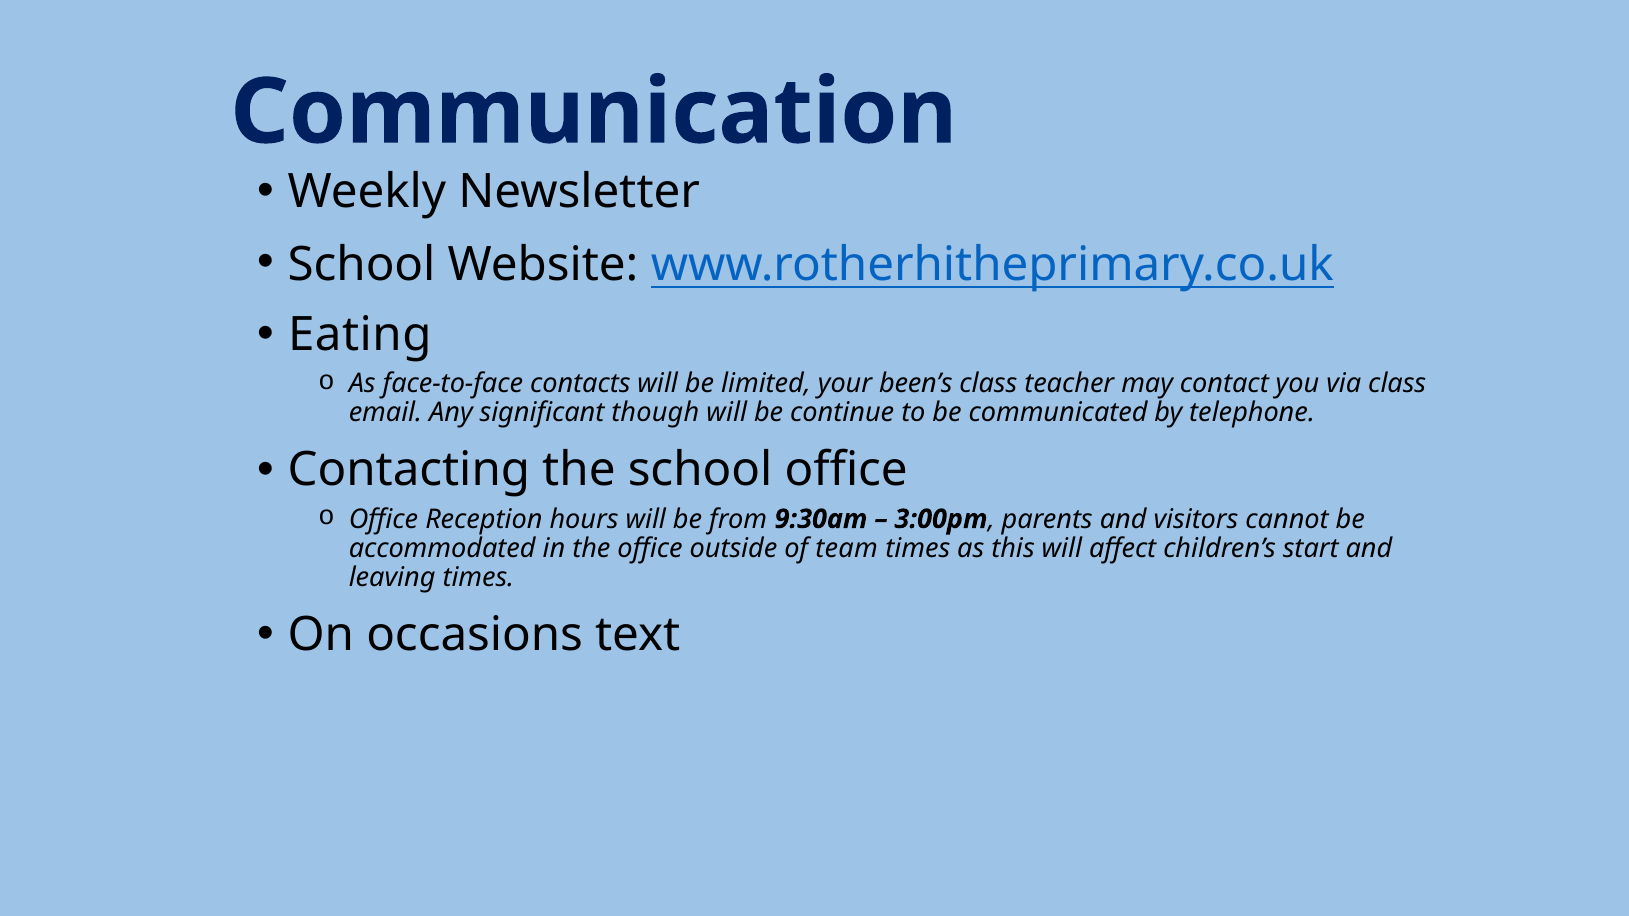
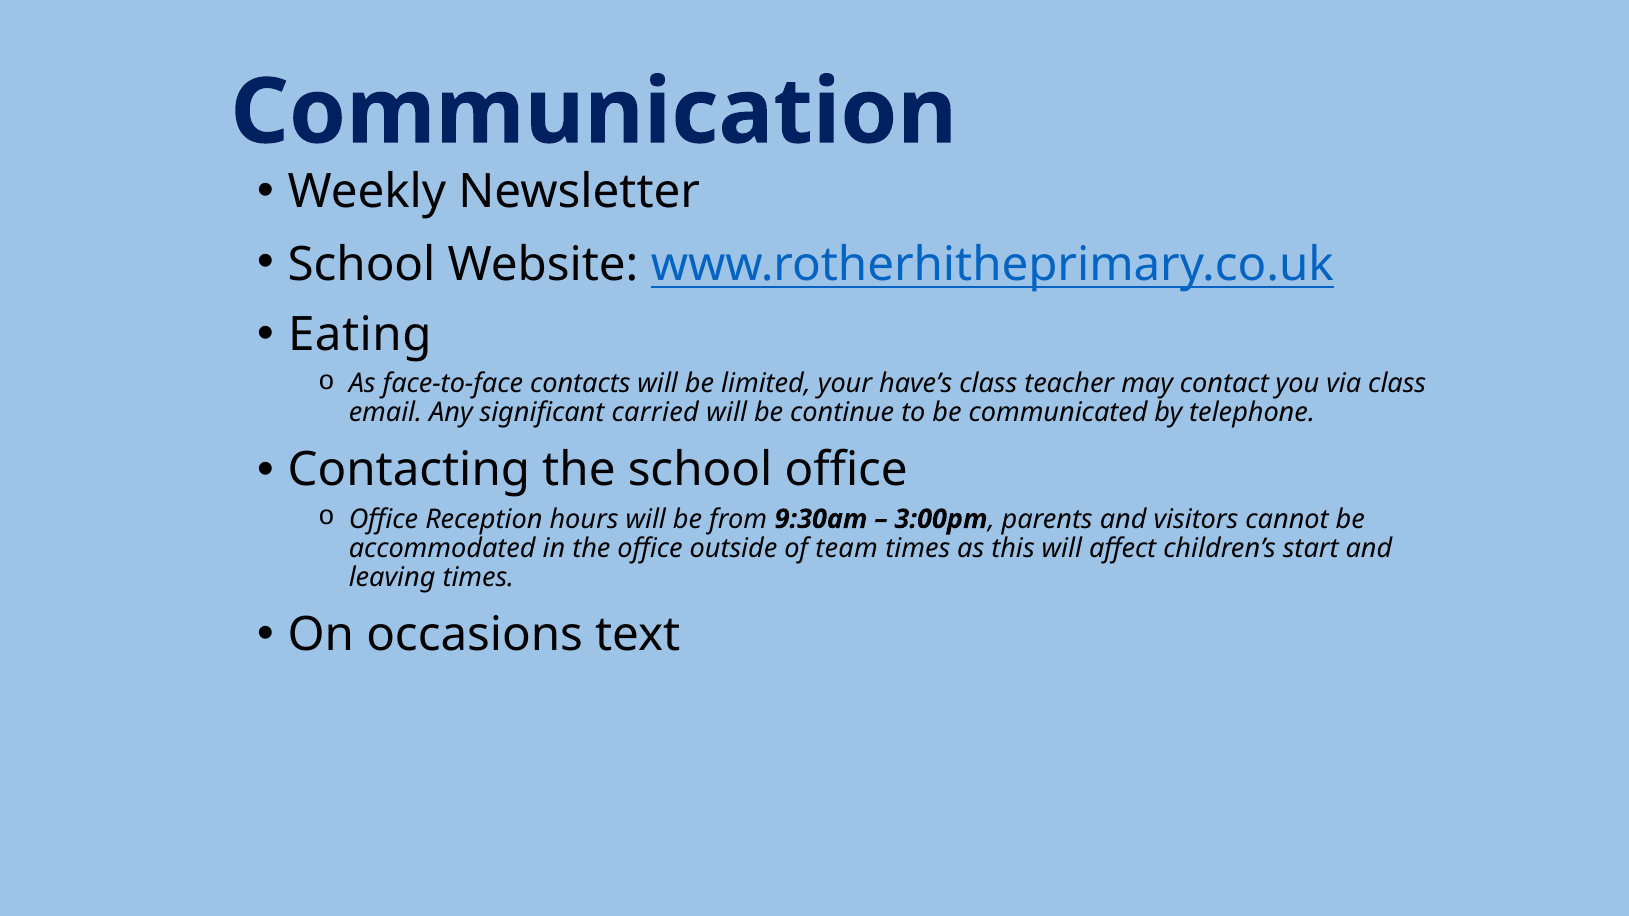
been’s: been’s -> have’s
though: though -> carried
